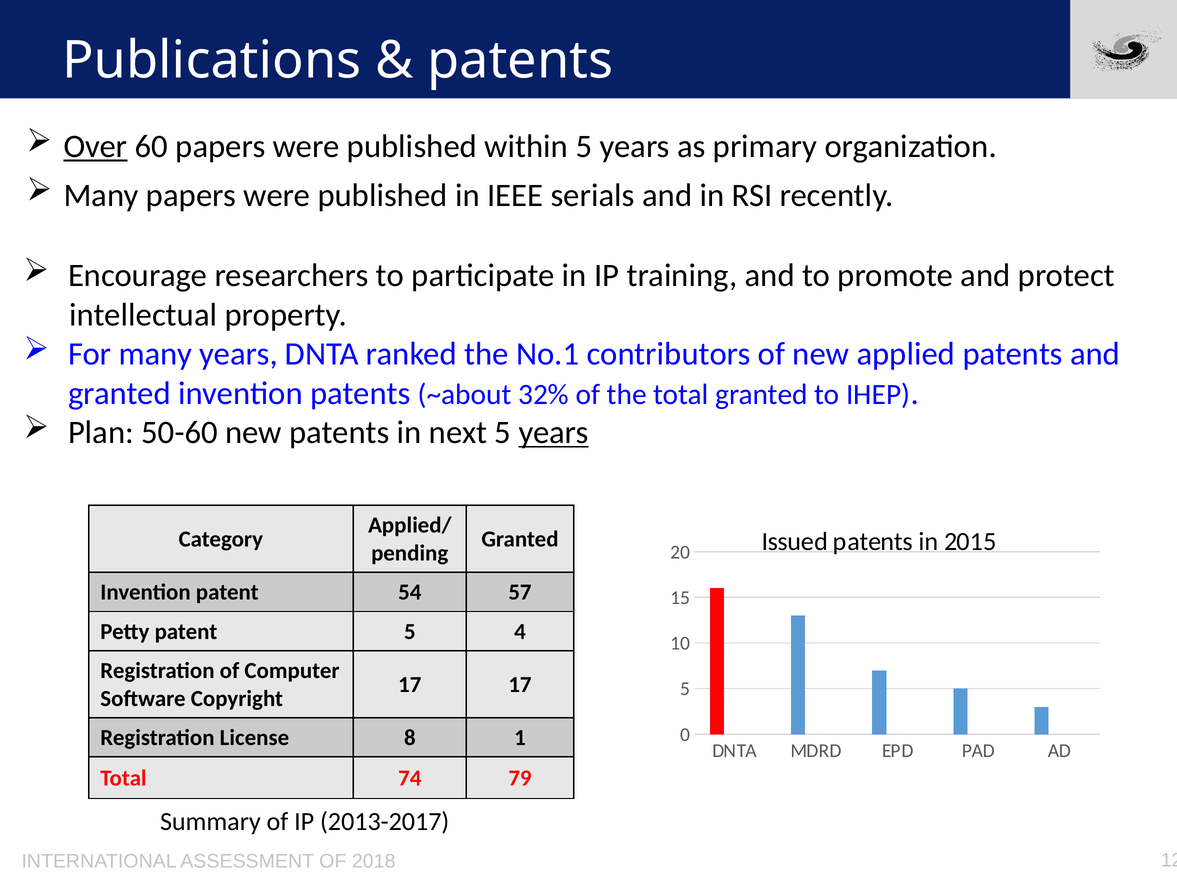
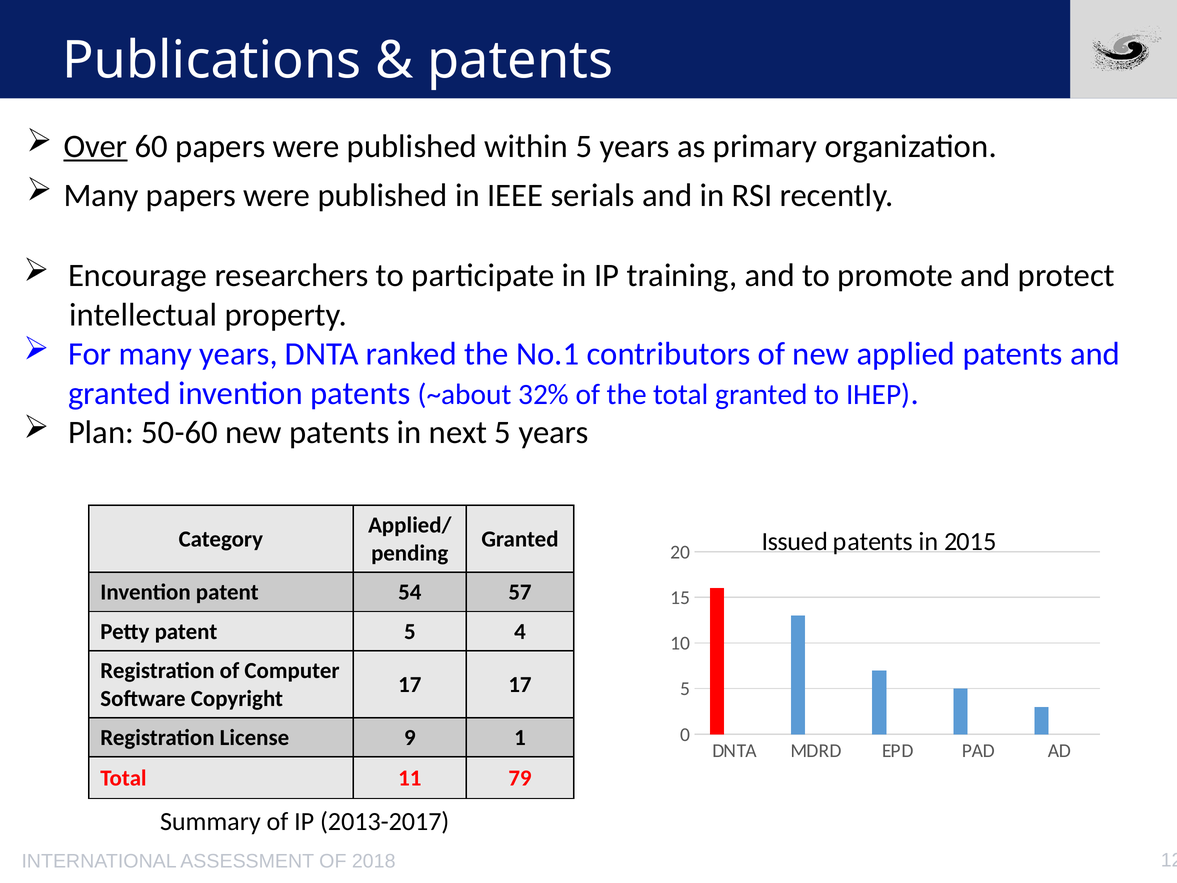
years at (554, 433) underline: present -> none
8: 8 -> 9
74: 74 -> 11
